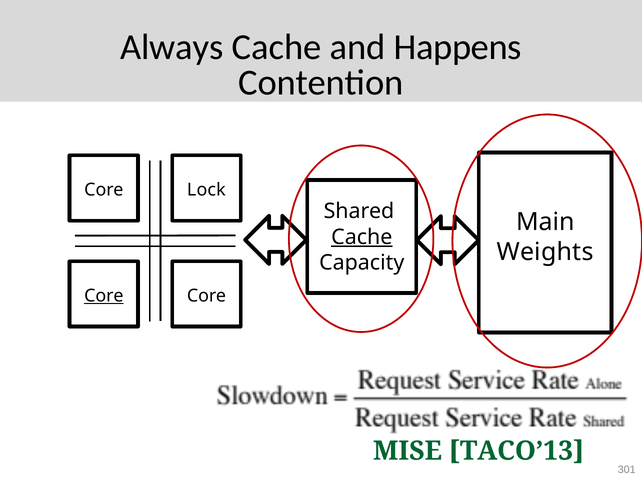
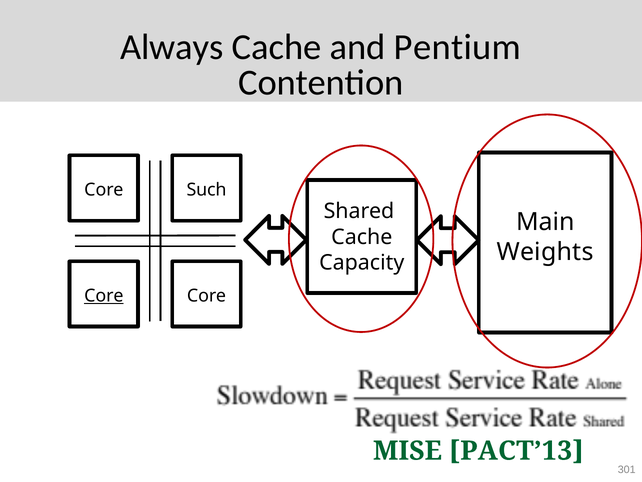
Happens: Happens -> Pentium
Lock: Lock -> Such
Cache at (362, 237) underline: present -> none
TACO’13: TACO’13 -> PACT’13
